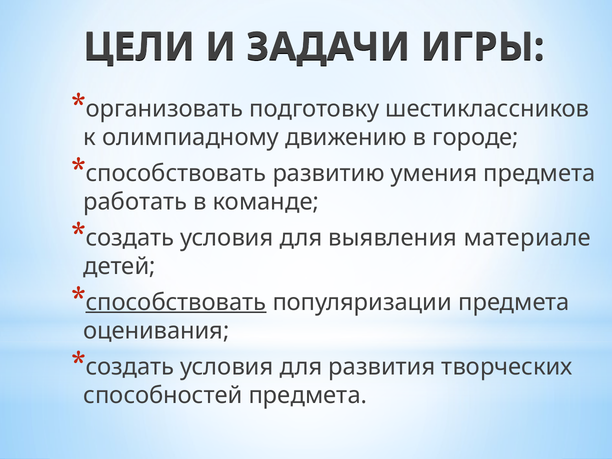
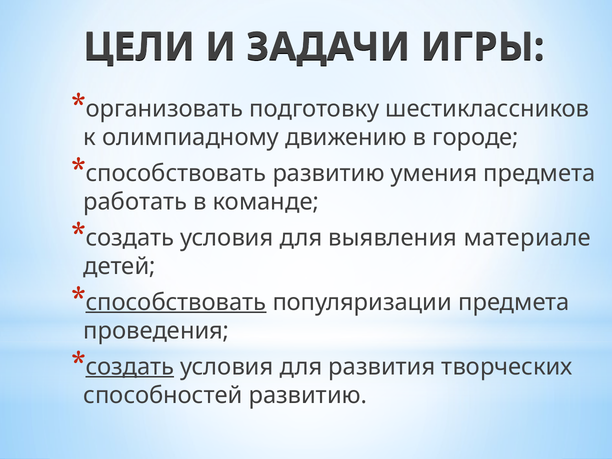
оценивания: оценивания -> проведения
создать at (130, 367) underline: none -> present
способностей предмета: предмета -> развитию
